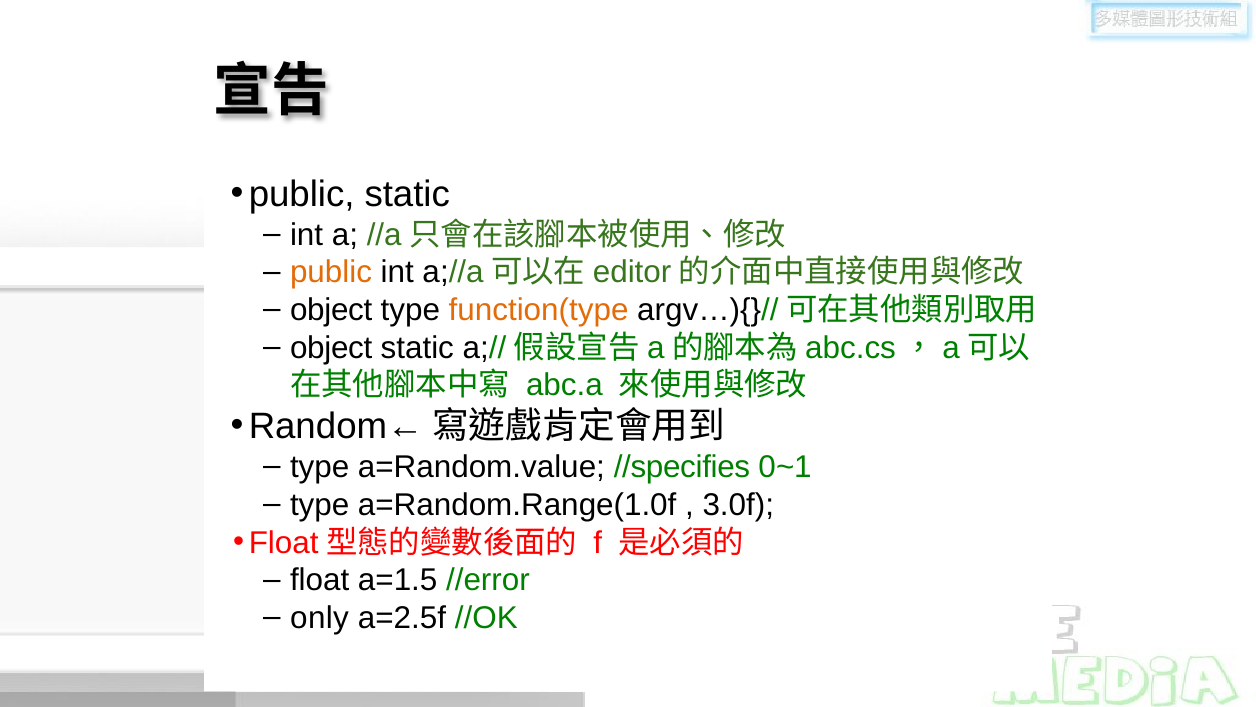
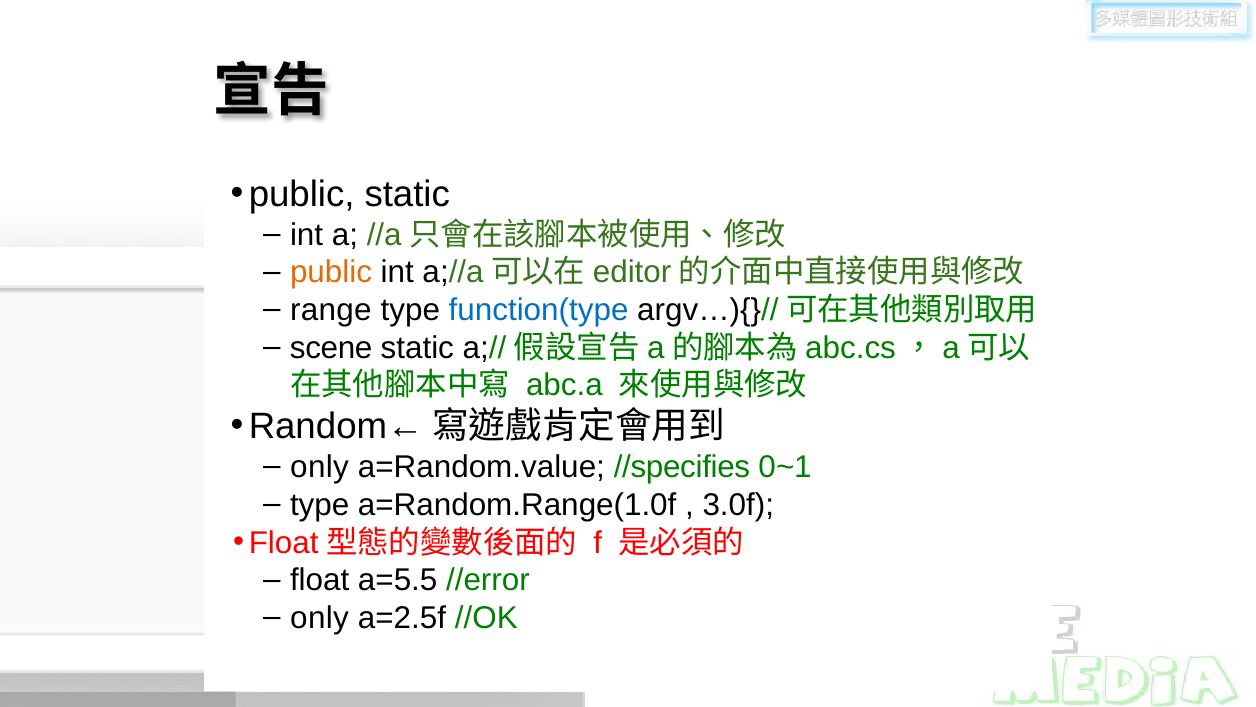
object at (331, 310): object -> range
function(type colour: orange -> blue
object at (331, 348): object -> scene
type at (320, 467): type -> only
a=1.5: a=1.5 -> a=5.5
